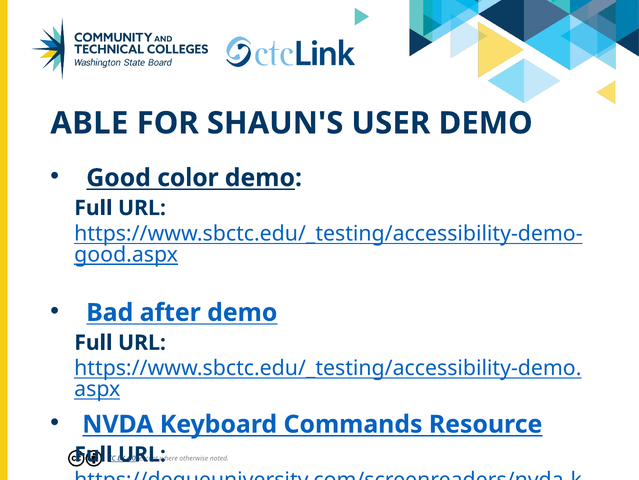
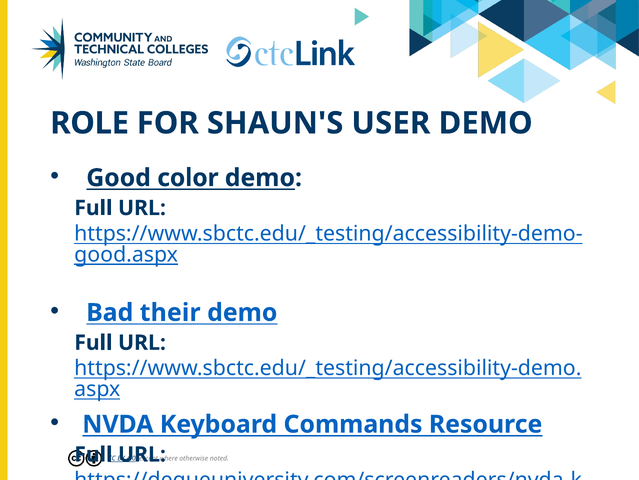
ABLE: ABLE -> ROLE
after: after -> their
